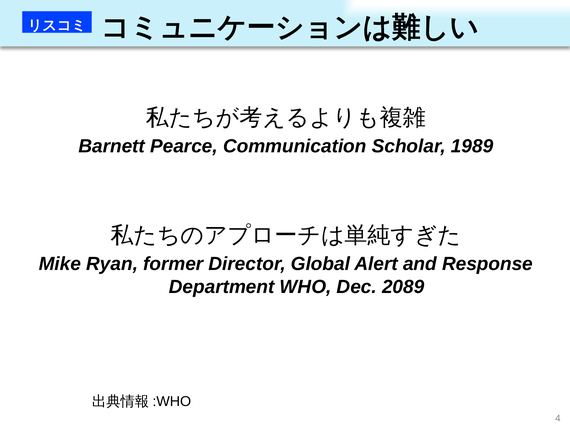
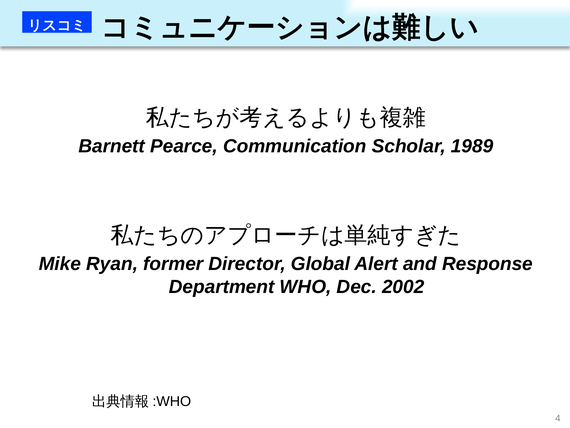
2089: 2089 -> 2002
